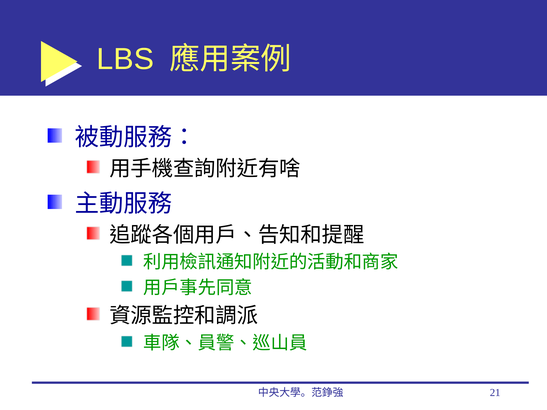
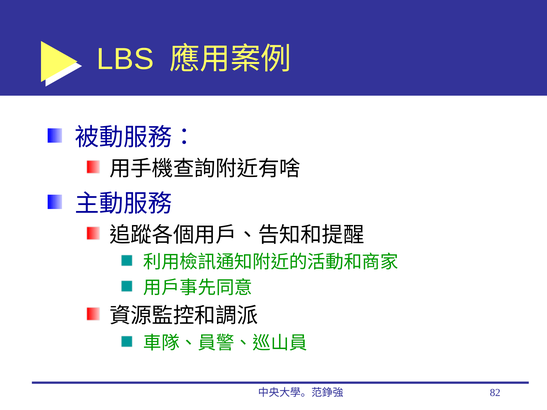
21: 21 -> 82
